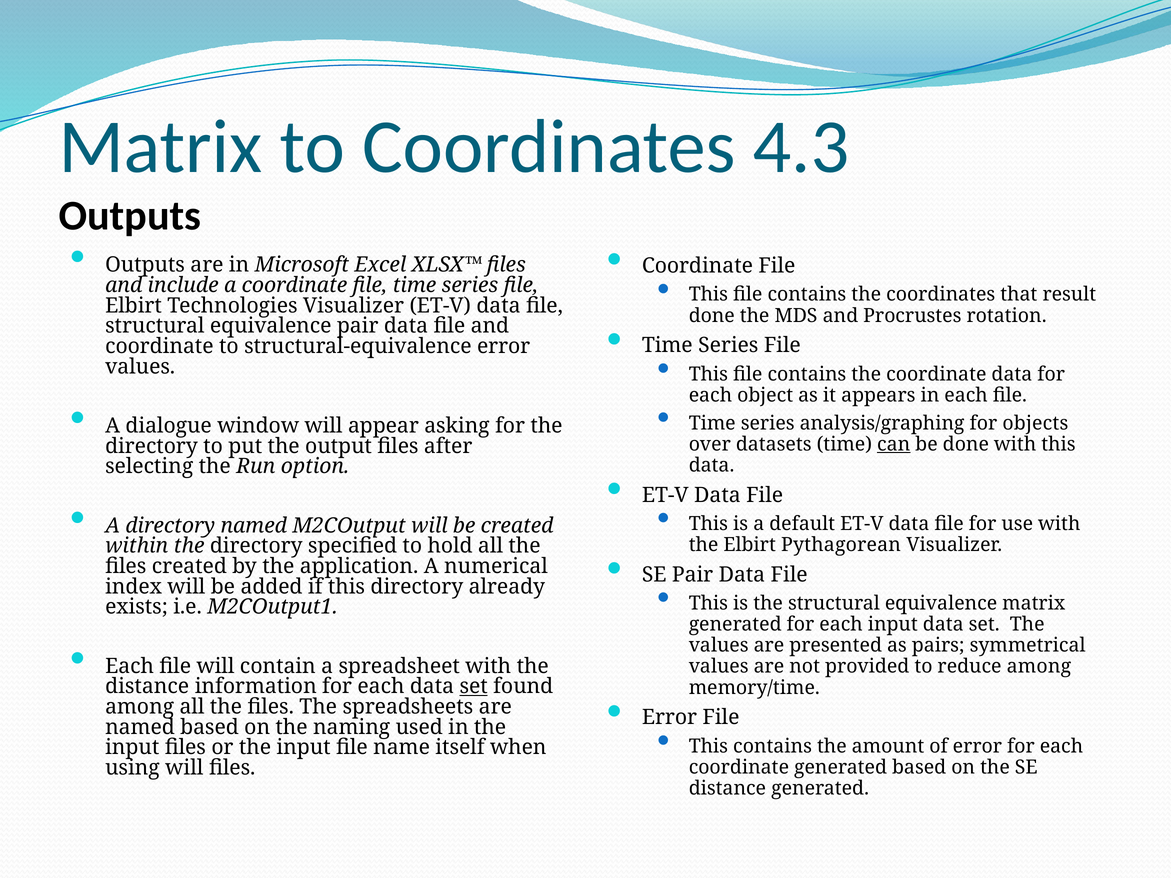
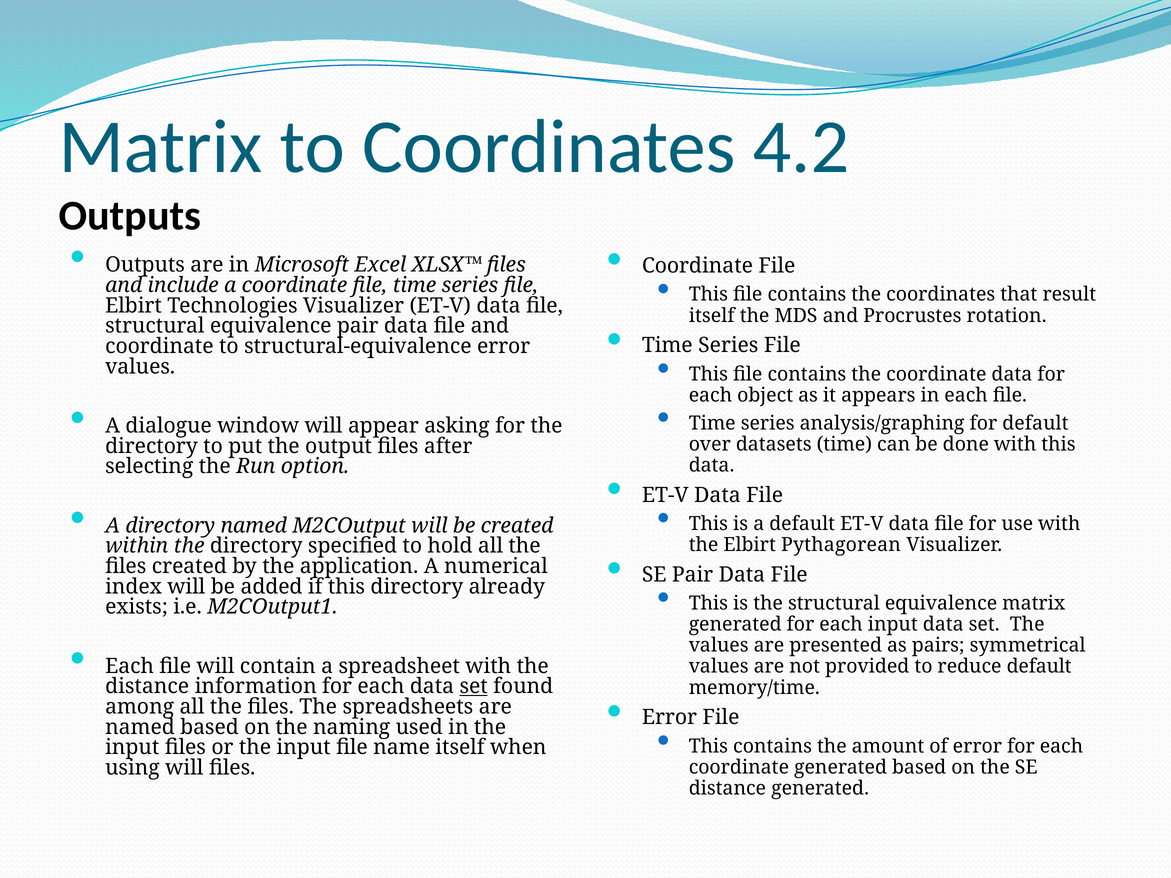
4.3: 4.3 -> 4.2
done at (712, 316): done -> itself
for objects: objects -> default
can underline: present -> none
reduce among: among -> default
